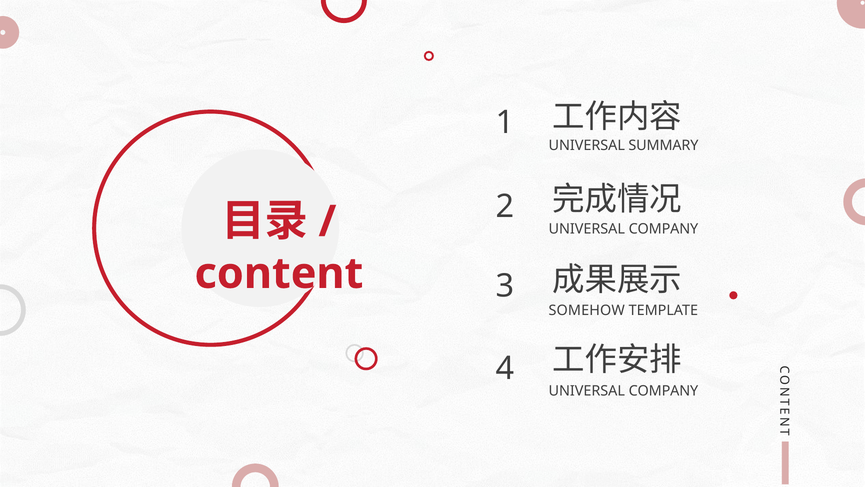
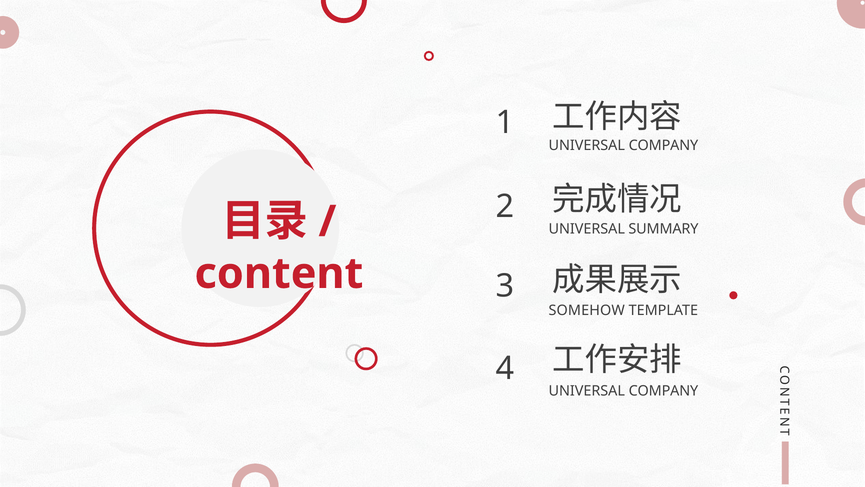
SUMMARY at (663, 145): SUMMARY -> COMPANY
COMPANY at (663, 229): COMPANY -> SUMMARY
